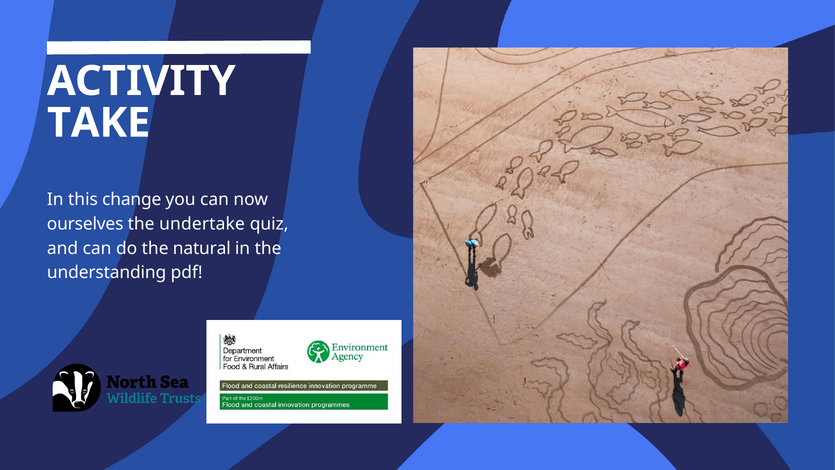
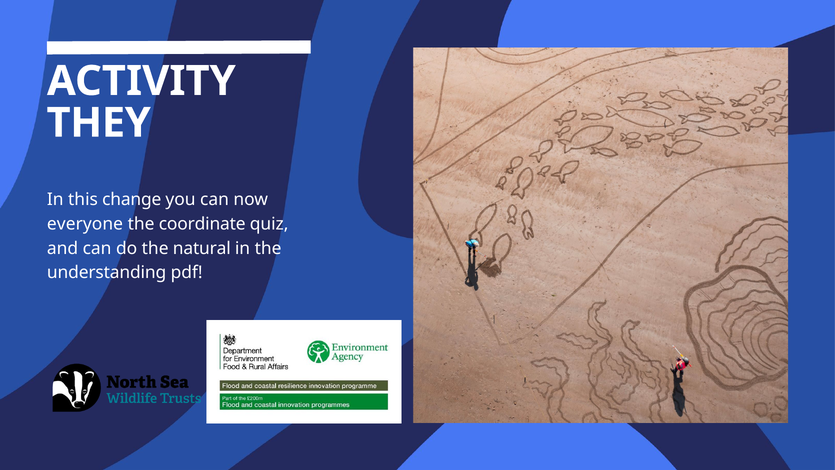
TAKE: TAKE -> THEY
ourselves: ourselves -> everyone
undertake: undertake -> coordinate
